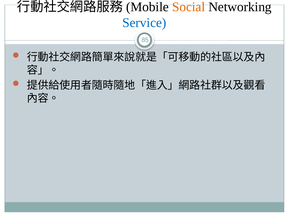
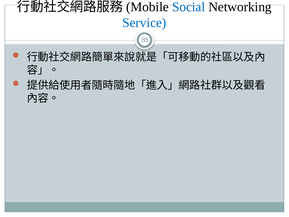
Social colour: orange -> blue
